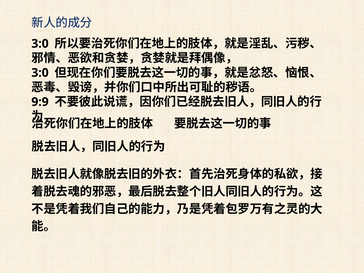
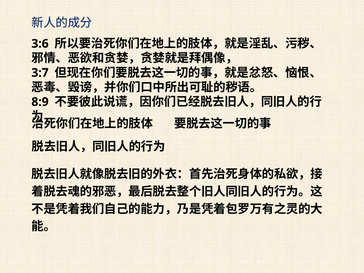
3:0 at (40, 44): 3:0 -> 3:6
3:0 at (40, 73): 3:0 -> 3:7
9:9: 9:9 -> 8:9
